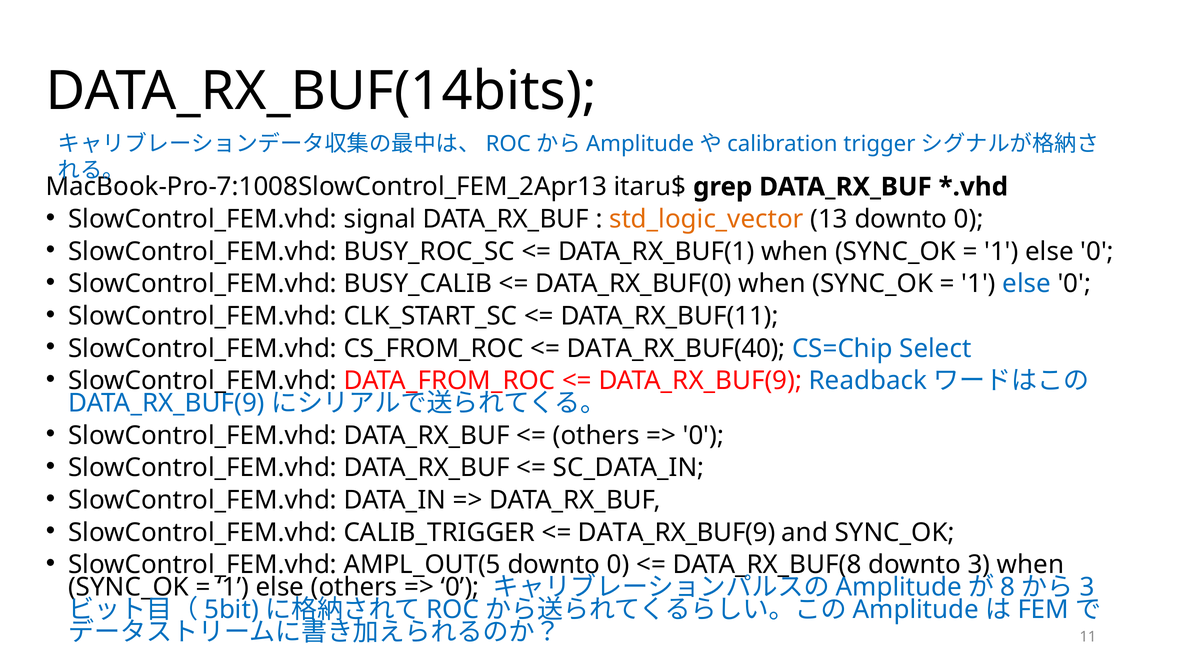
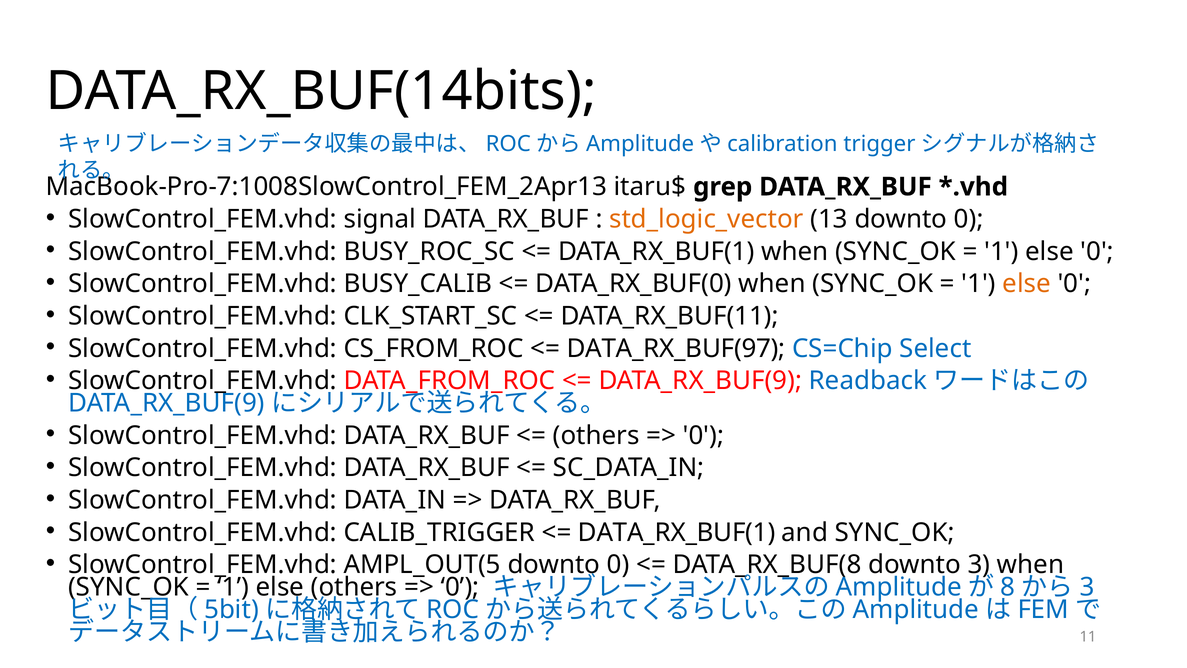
else at (1027, 284) colour: blue -> orange
DATA_RX_BUF(40: DATA_RX_BUF(40 -> DATA_RX_BUF(97
DATA_RX_BUF(9 at (677, 532): DATA_RX_BUF(9 -> DATA_RX_BUF(1
